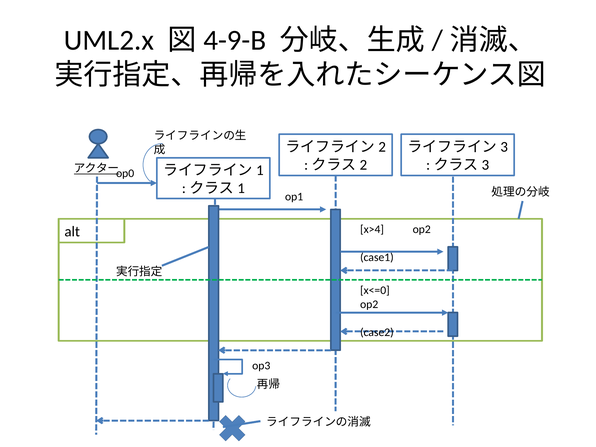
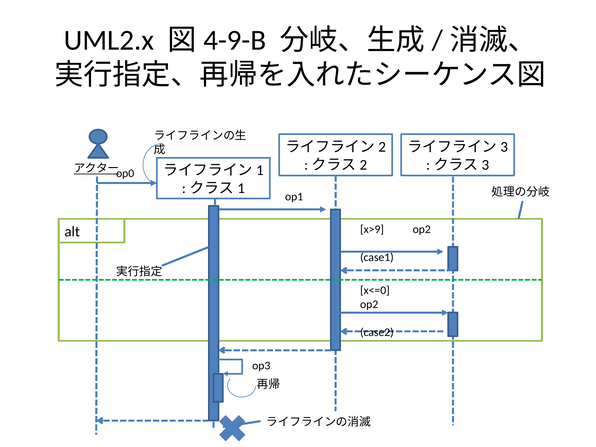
x>4: x>4 -> x>9
